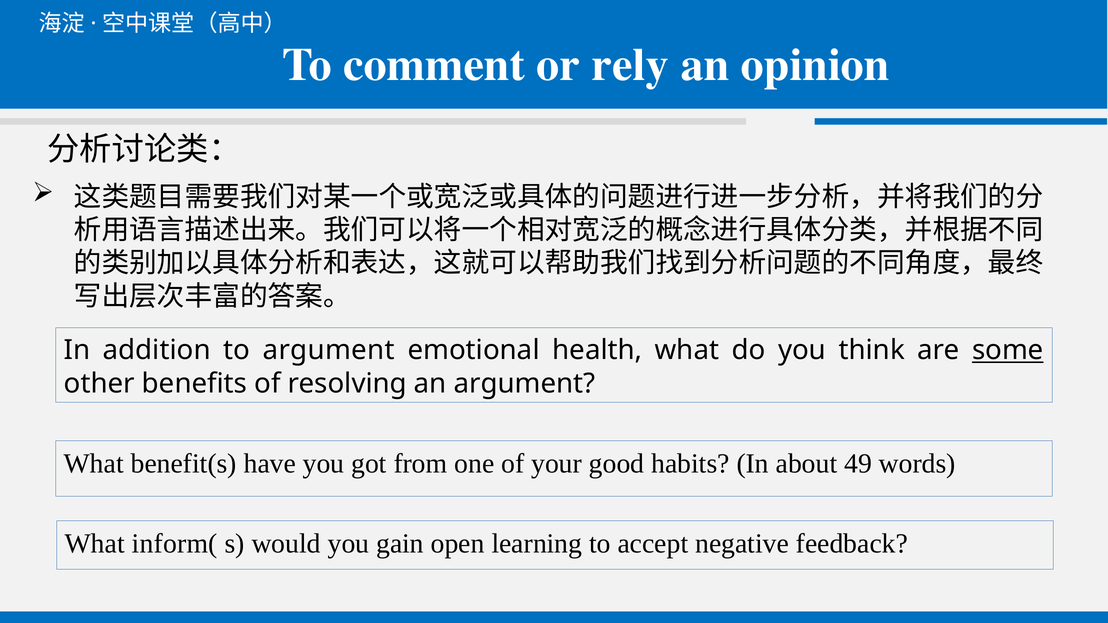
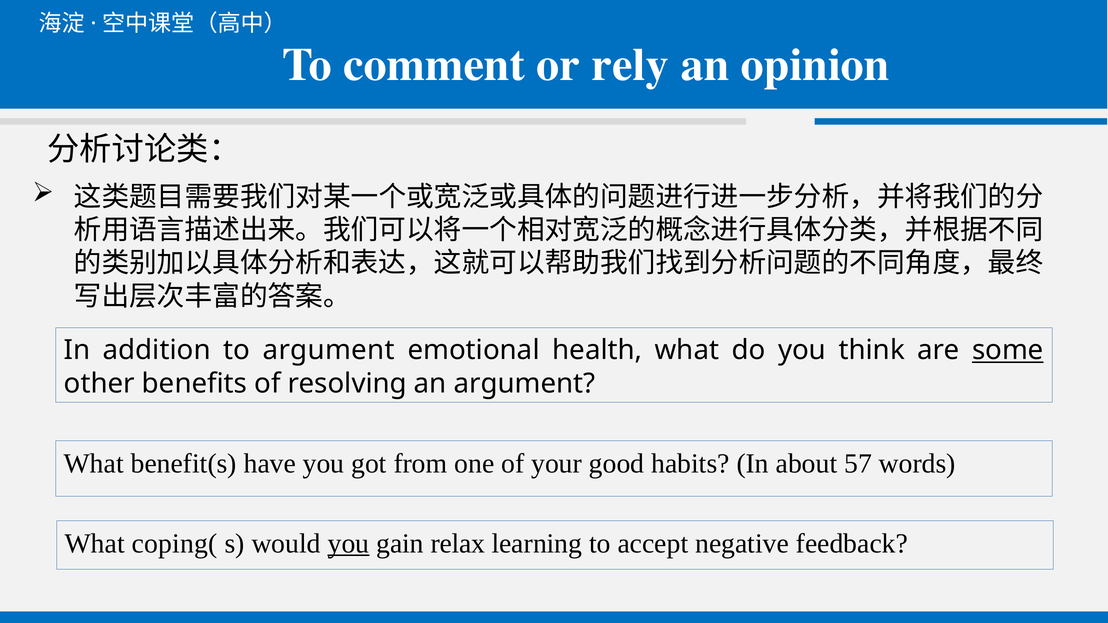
49: 49 -> 57
inform(: inform( -> coping(
you at (348, 544) underline: none -> present
open: open -> relax
